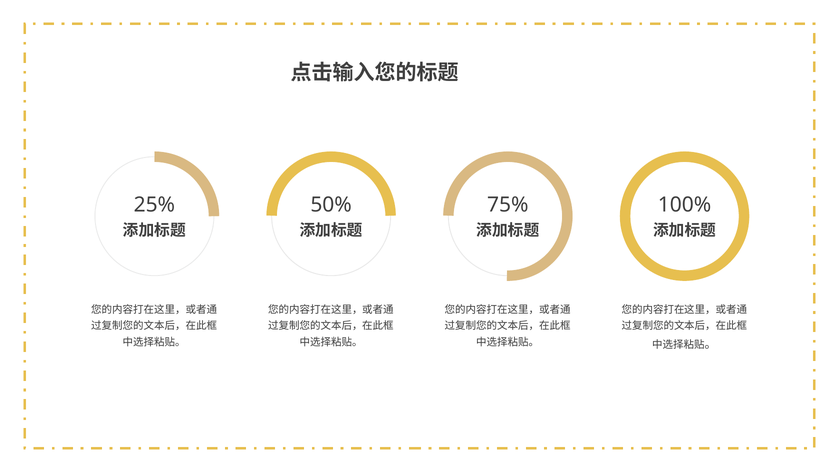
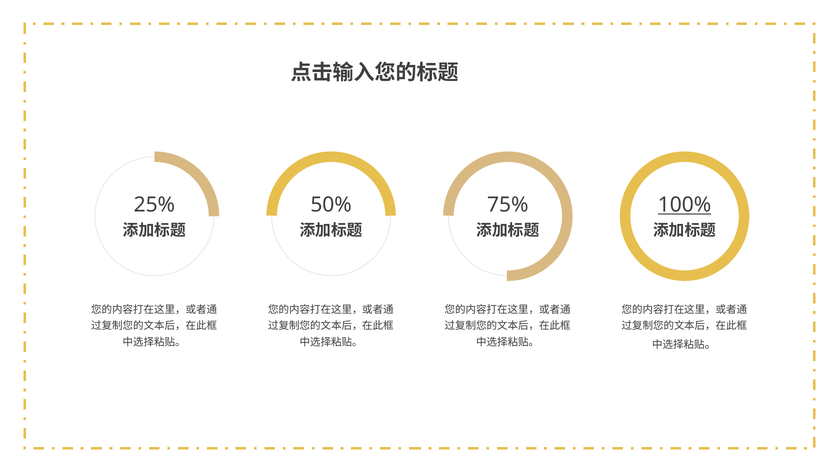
100% underline: none -> present
